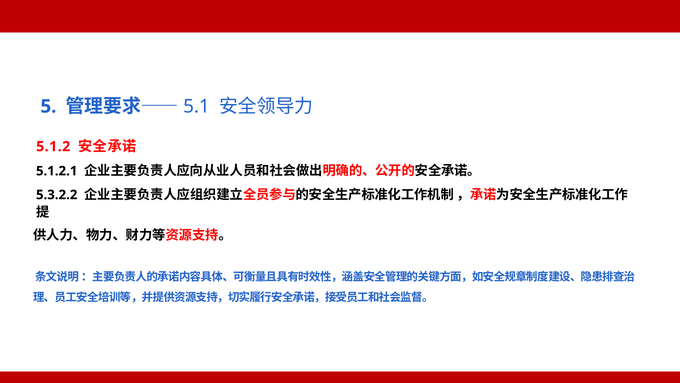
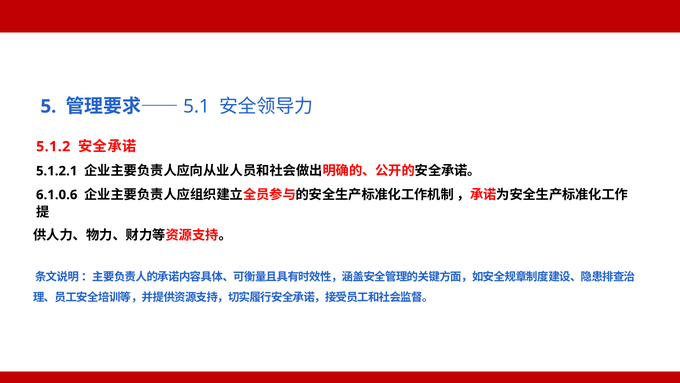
5.3.2.2: 5.3.2.2 -> 6.1.0.6
